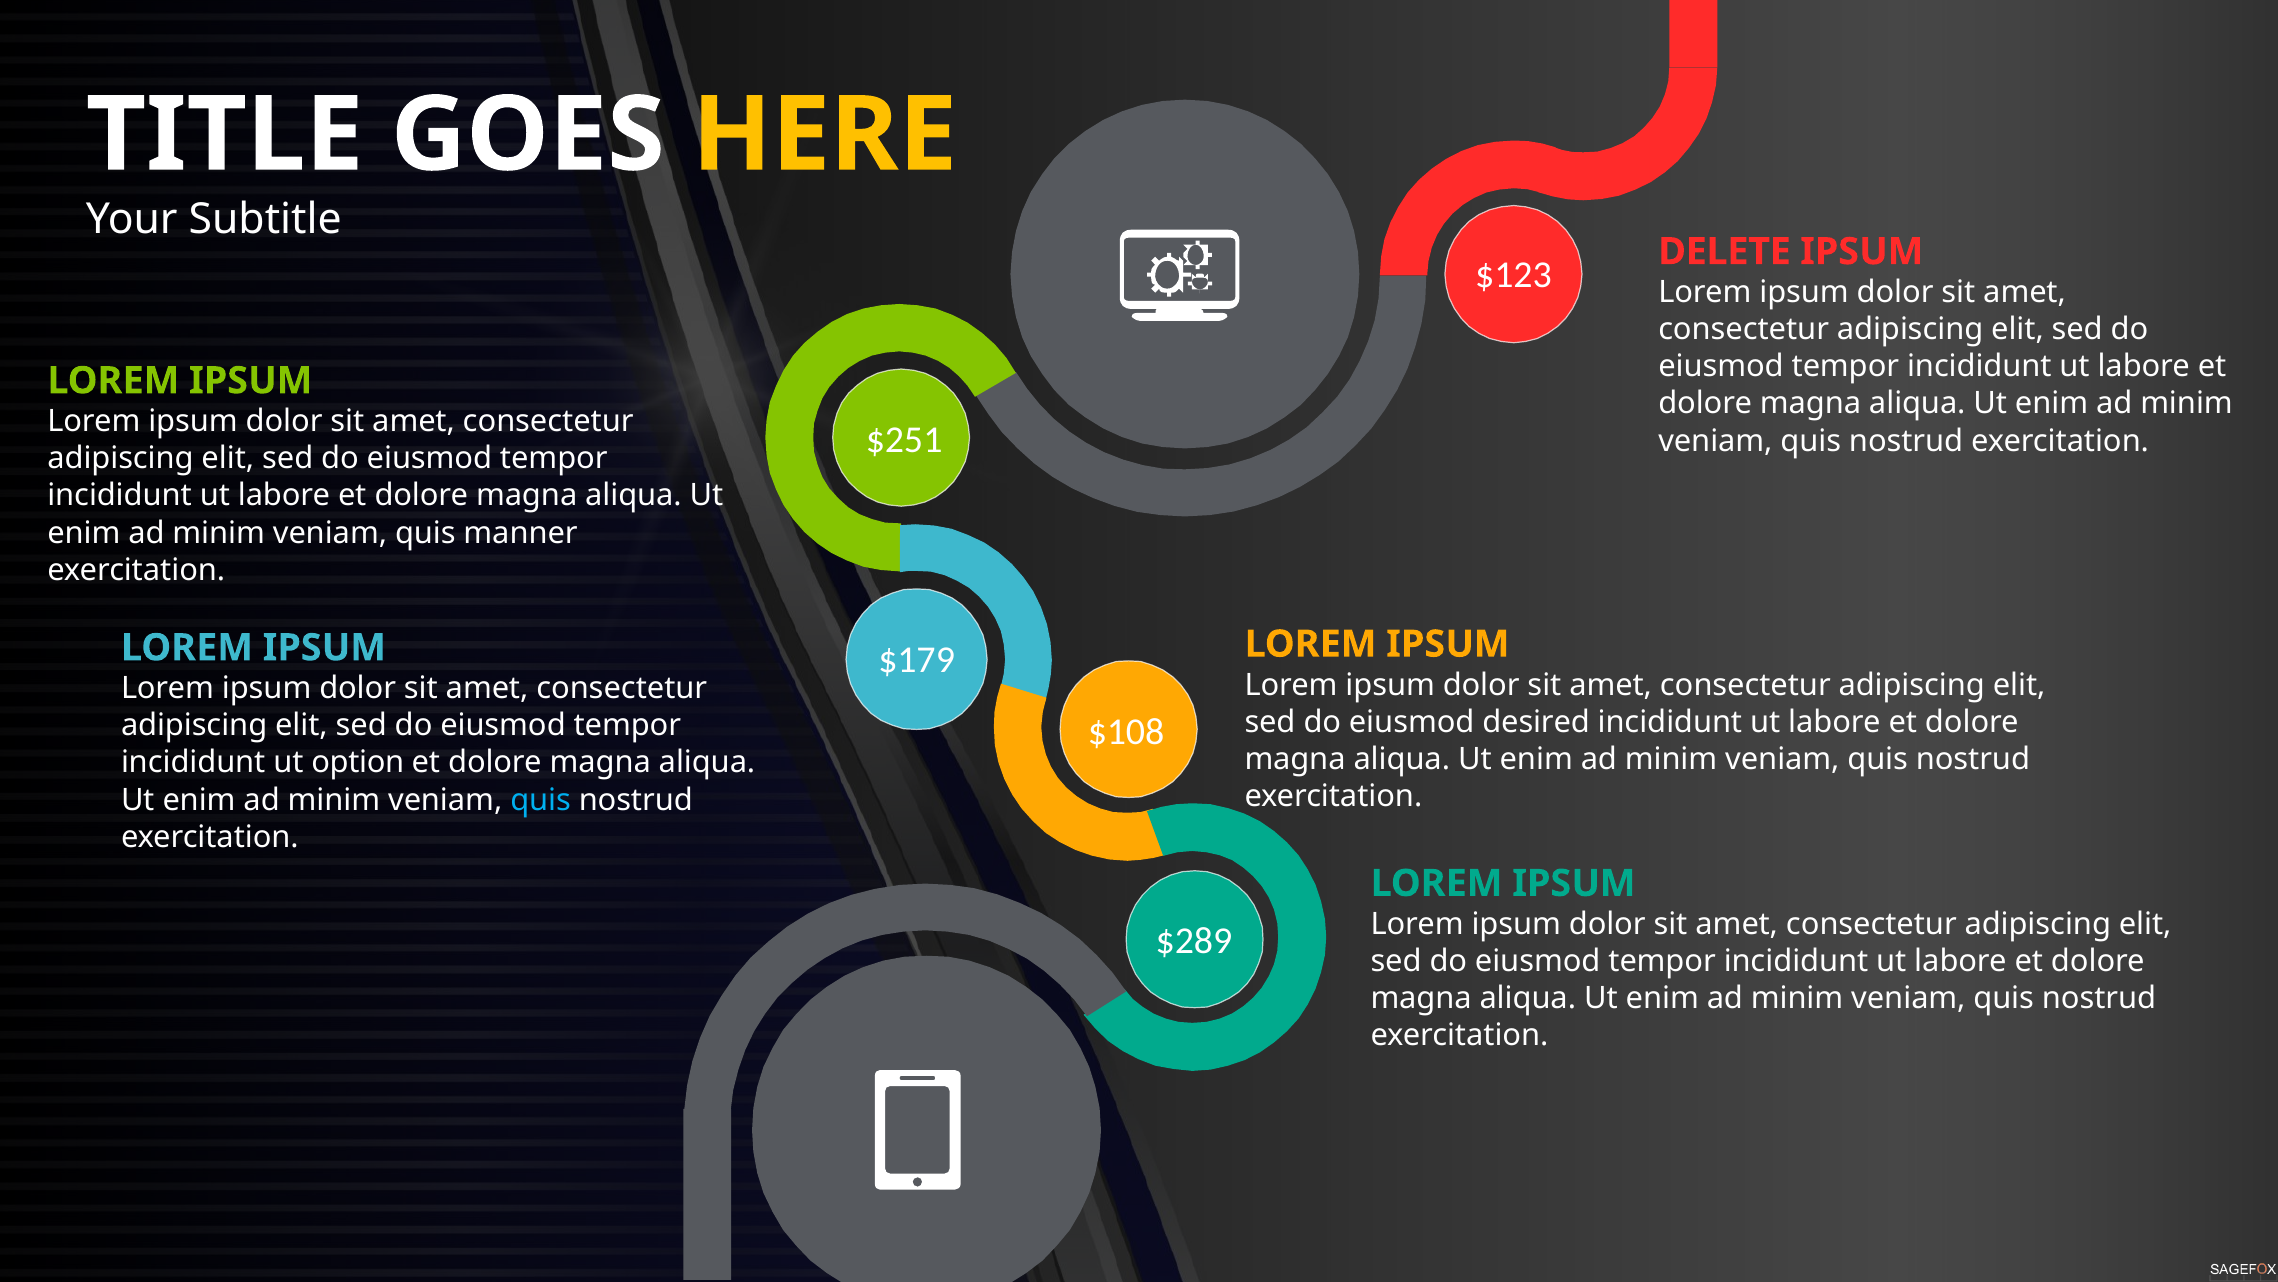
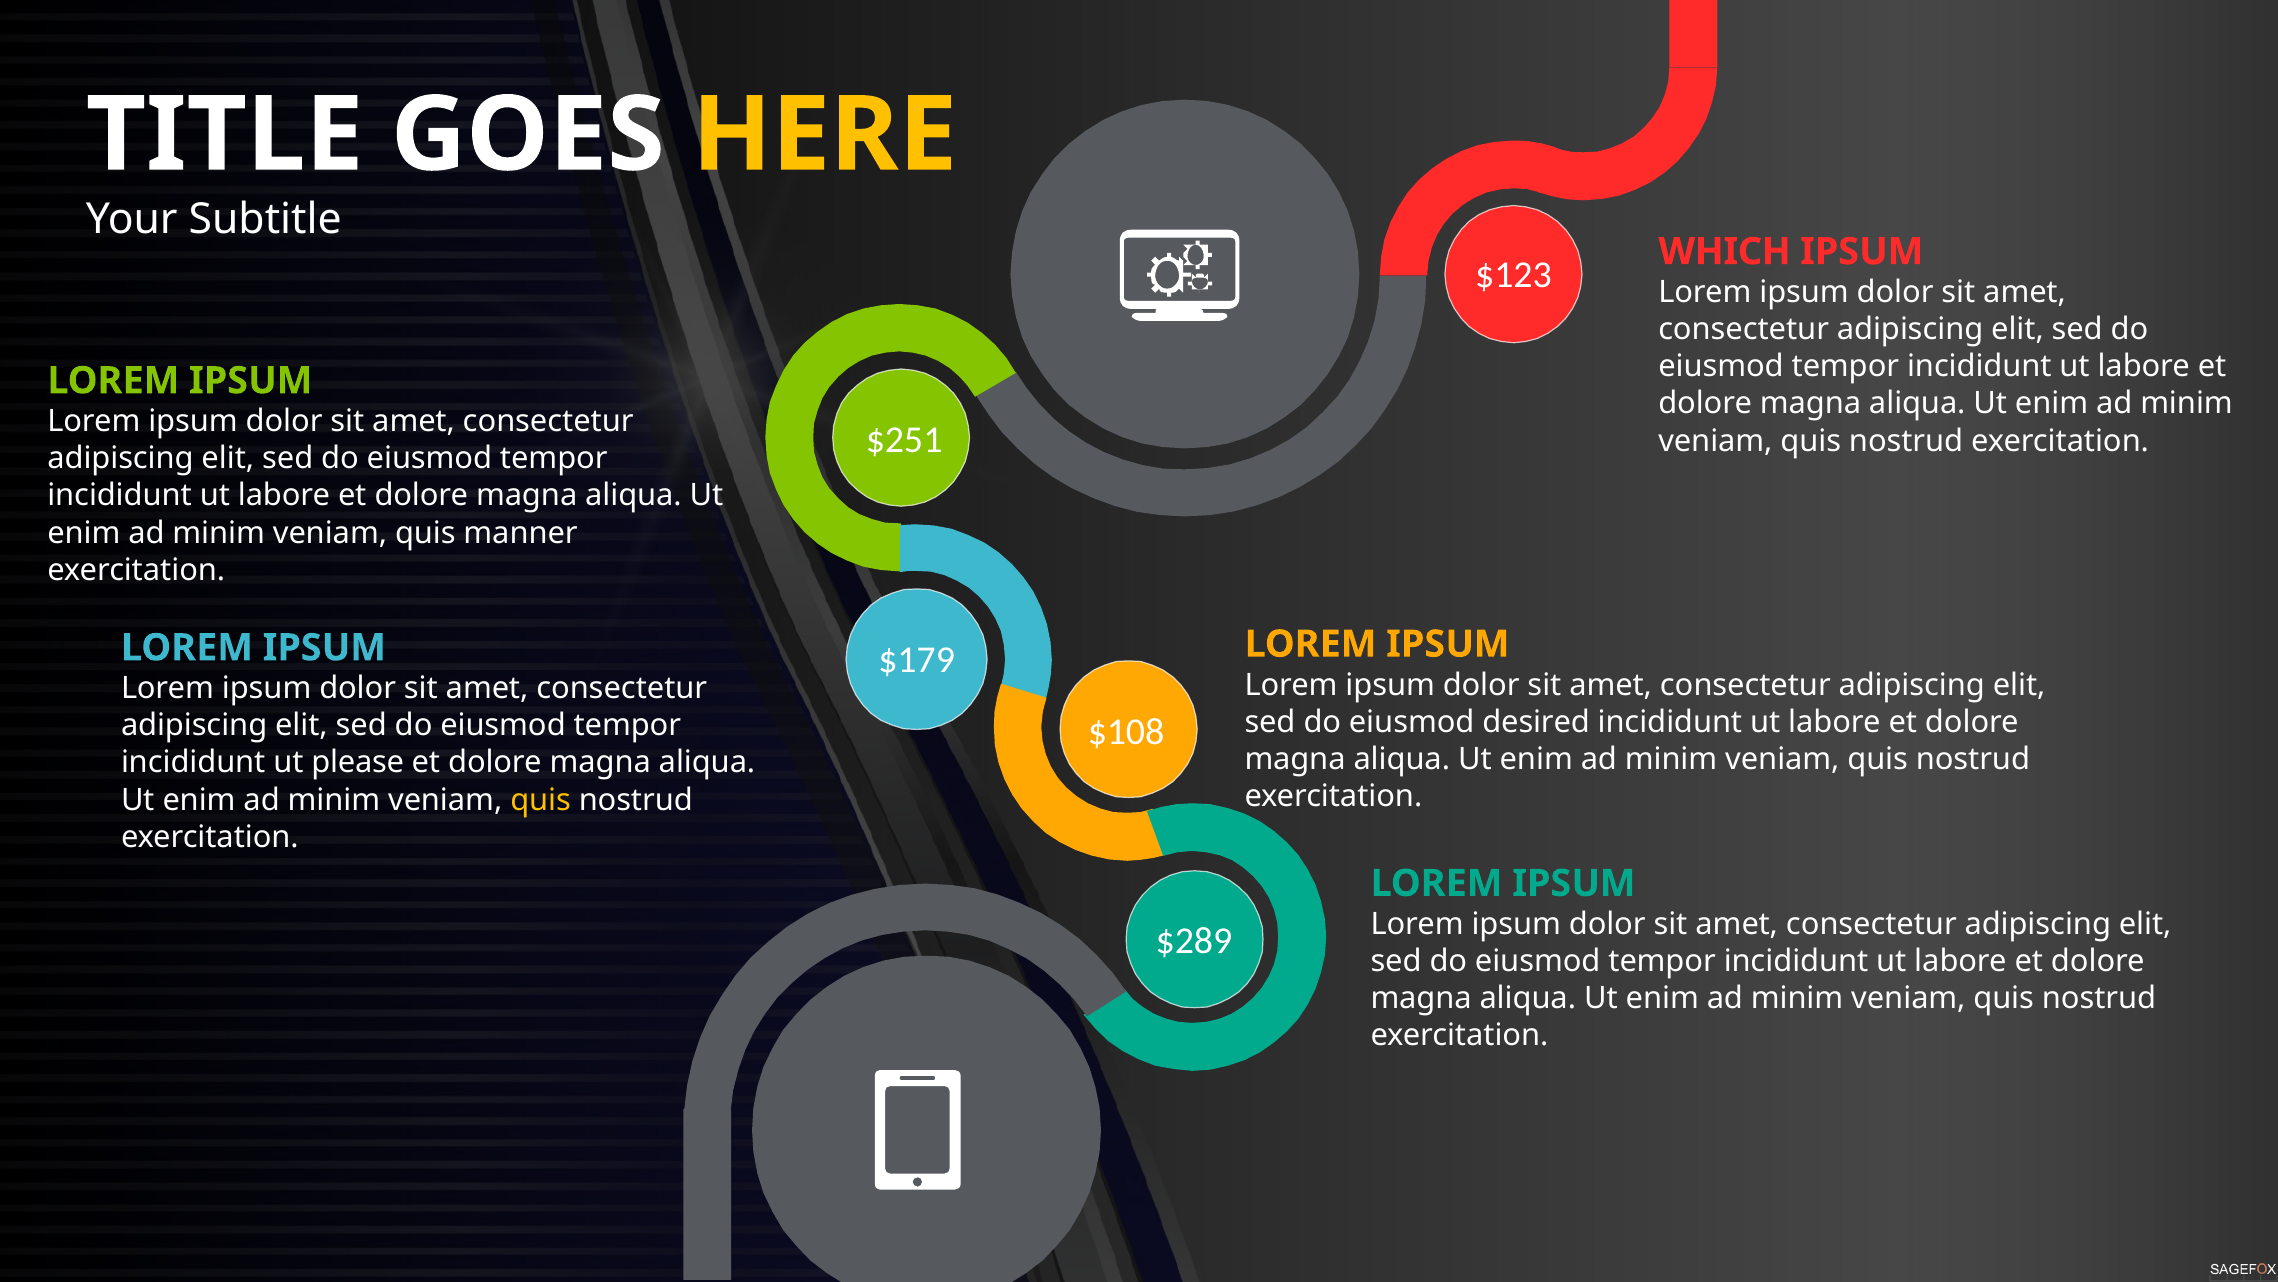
DELETE: DELETE -> WHICH
option: option -> please
quis at (541, 799) colour: light blue -> yellow
